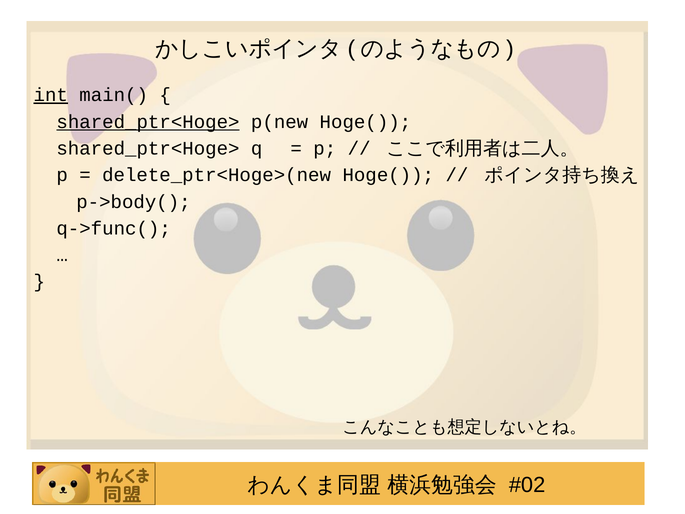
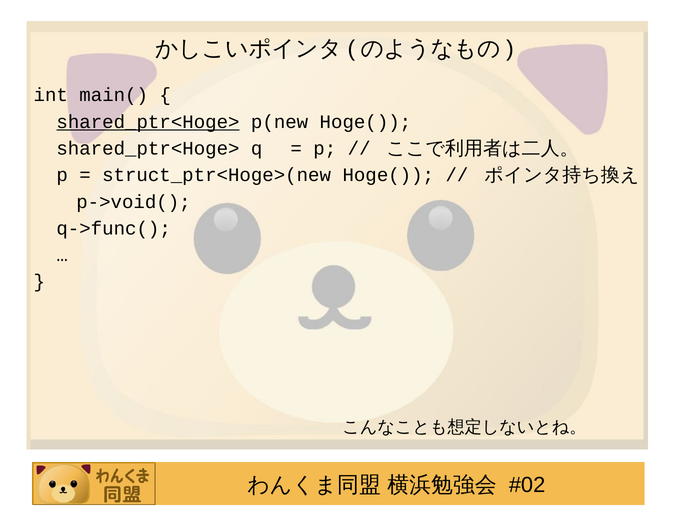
int underline: present -> none
delete_ptr<Hoge>(new: delete_ptr<Hoge>(new -> struct_ptr<Hoge>(new
p->body(: p->body( -> p->void(
